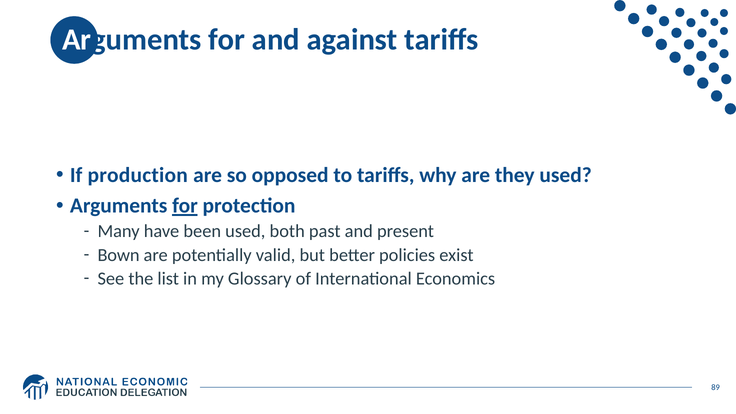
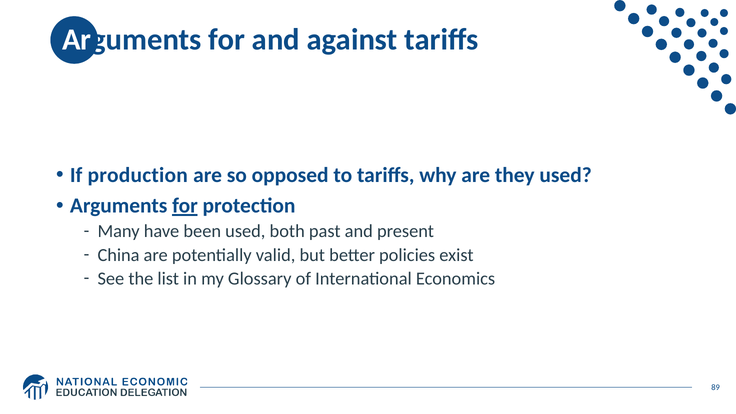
Bown: Bown -> China
